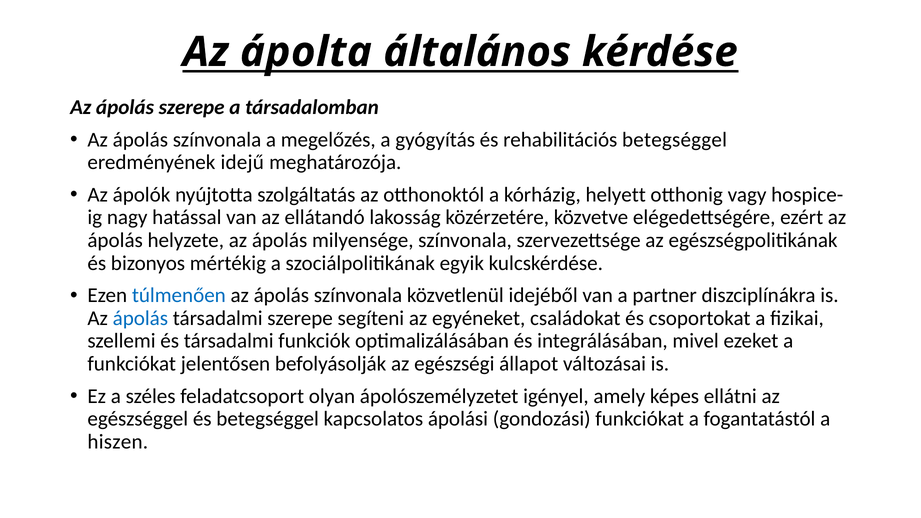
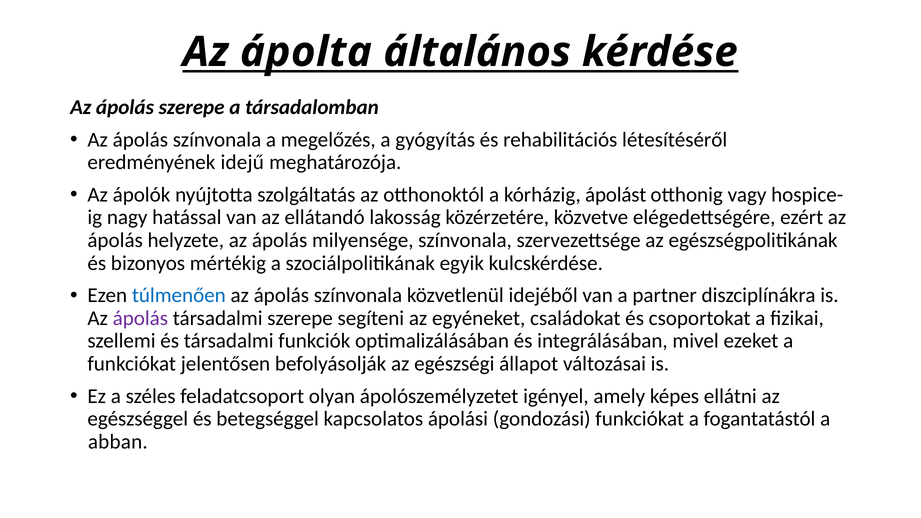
rehabilitációs betegséggel: betegséggel -> létesítéséről
helyett: helyett -> ápolást
ápolás at (140, 318) colour: blue -> purple
hiszen: hiszen -> abban
